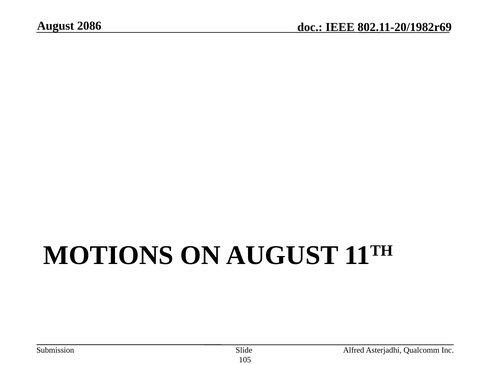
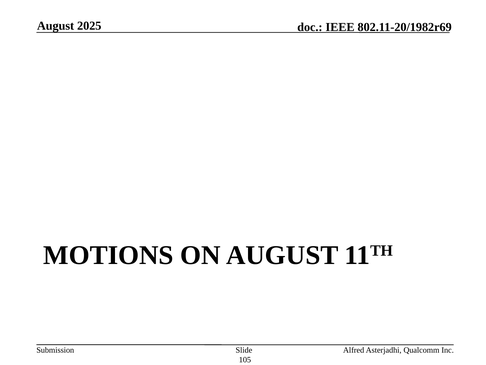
2086: 2086 -> 2025
